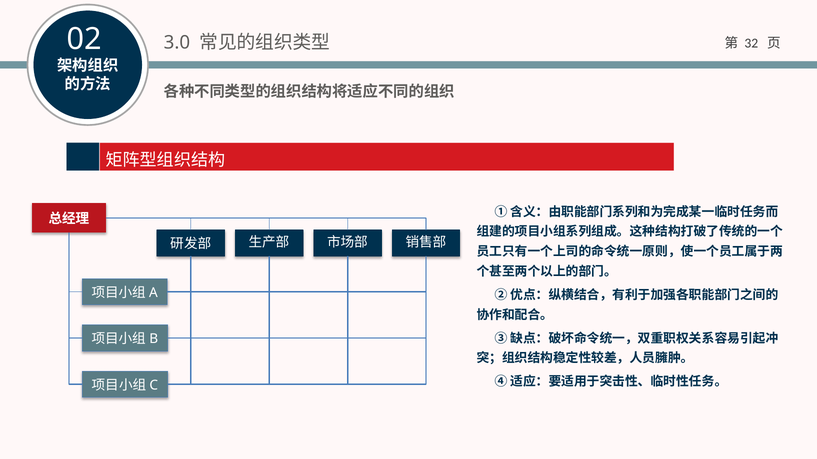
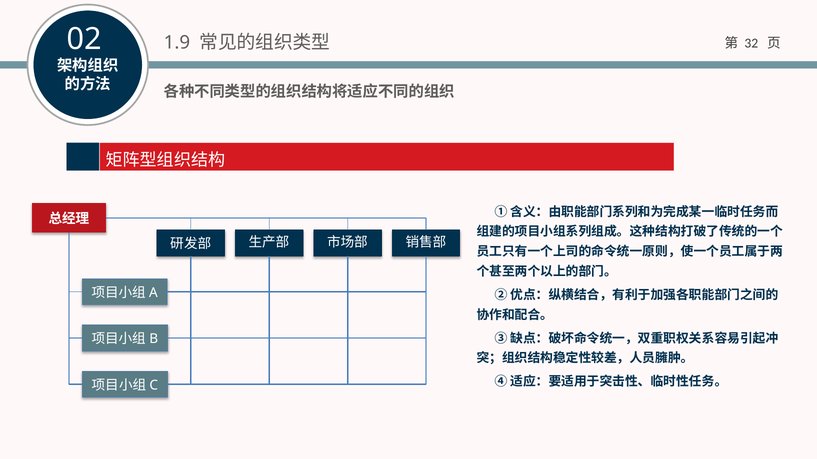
3.0: 3.0 -> 1.9
